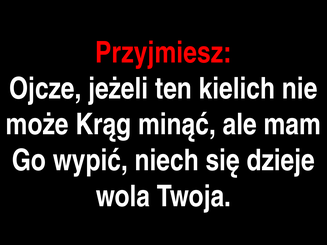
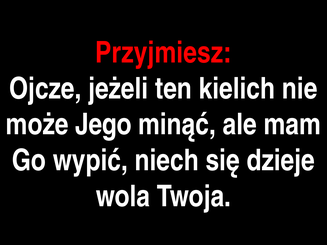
Krąg: Krąg -> Jego
